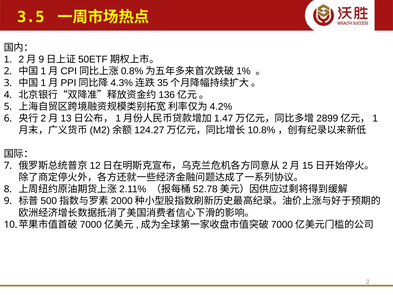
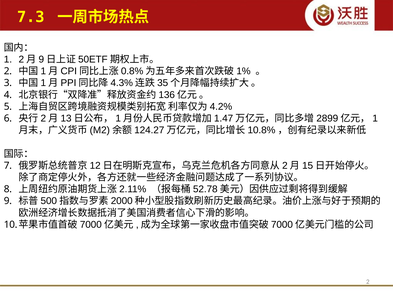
3.5: 3.5 -> 7.3
